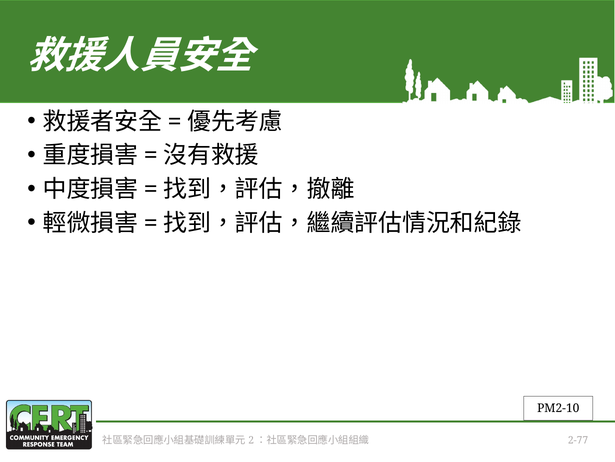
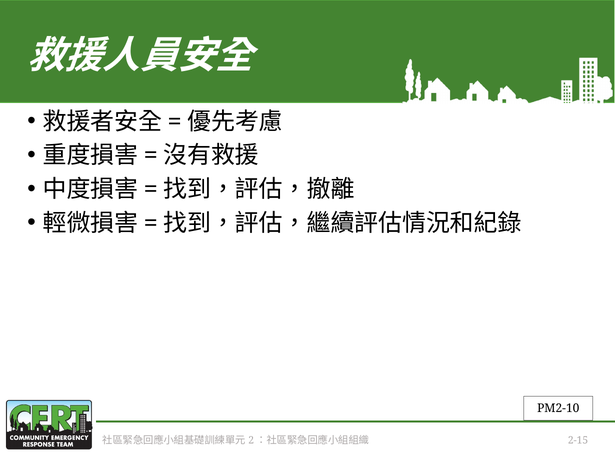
2-77: 2-77 -> 2-15
